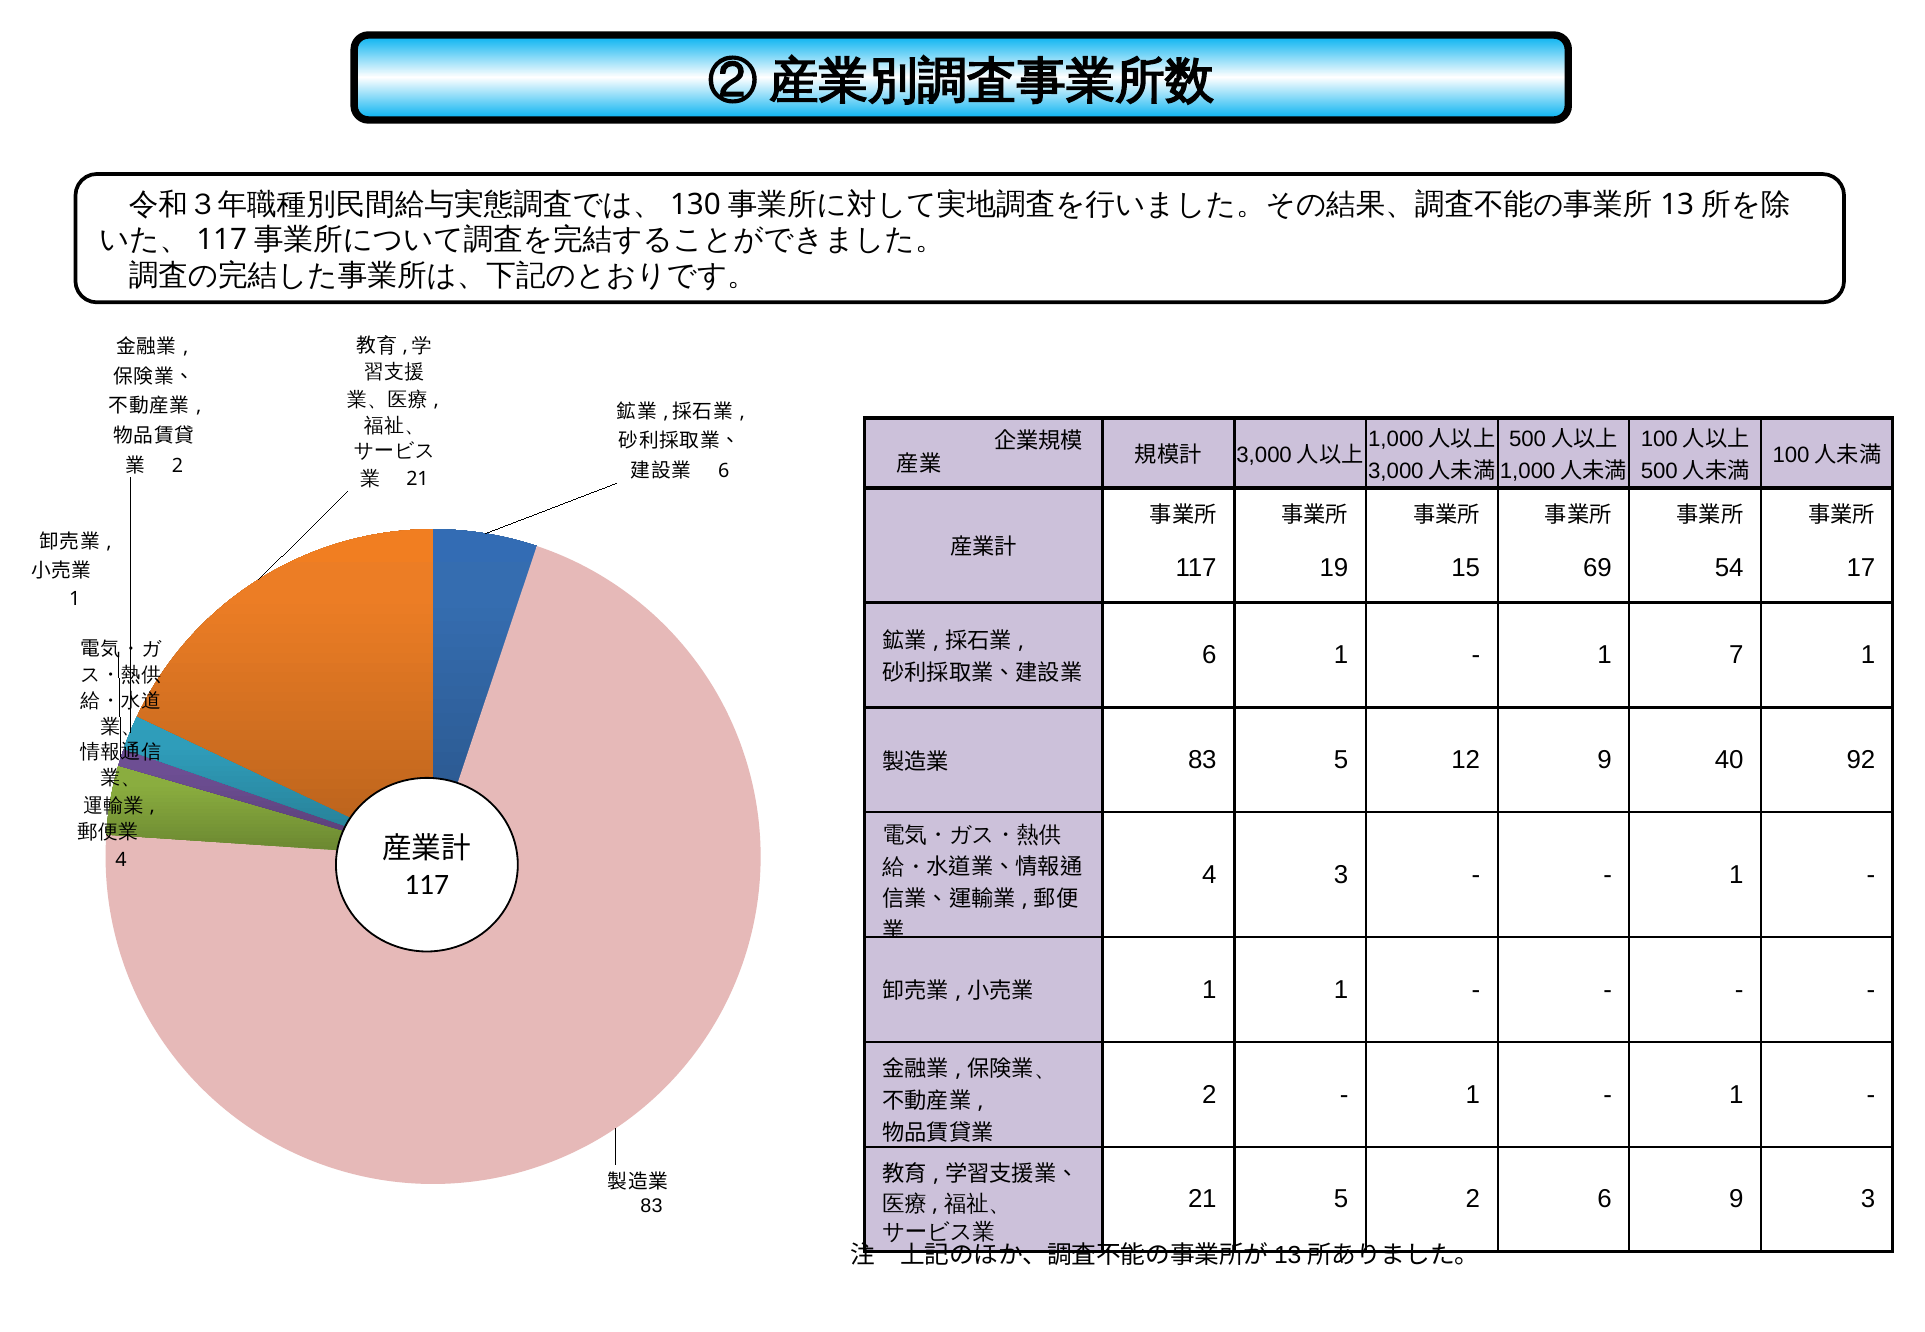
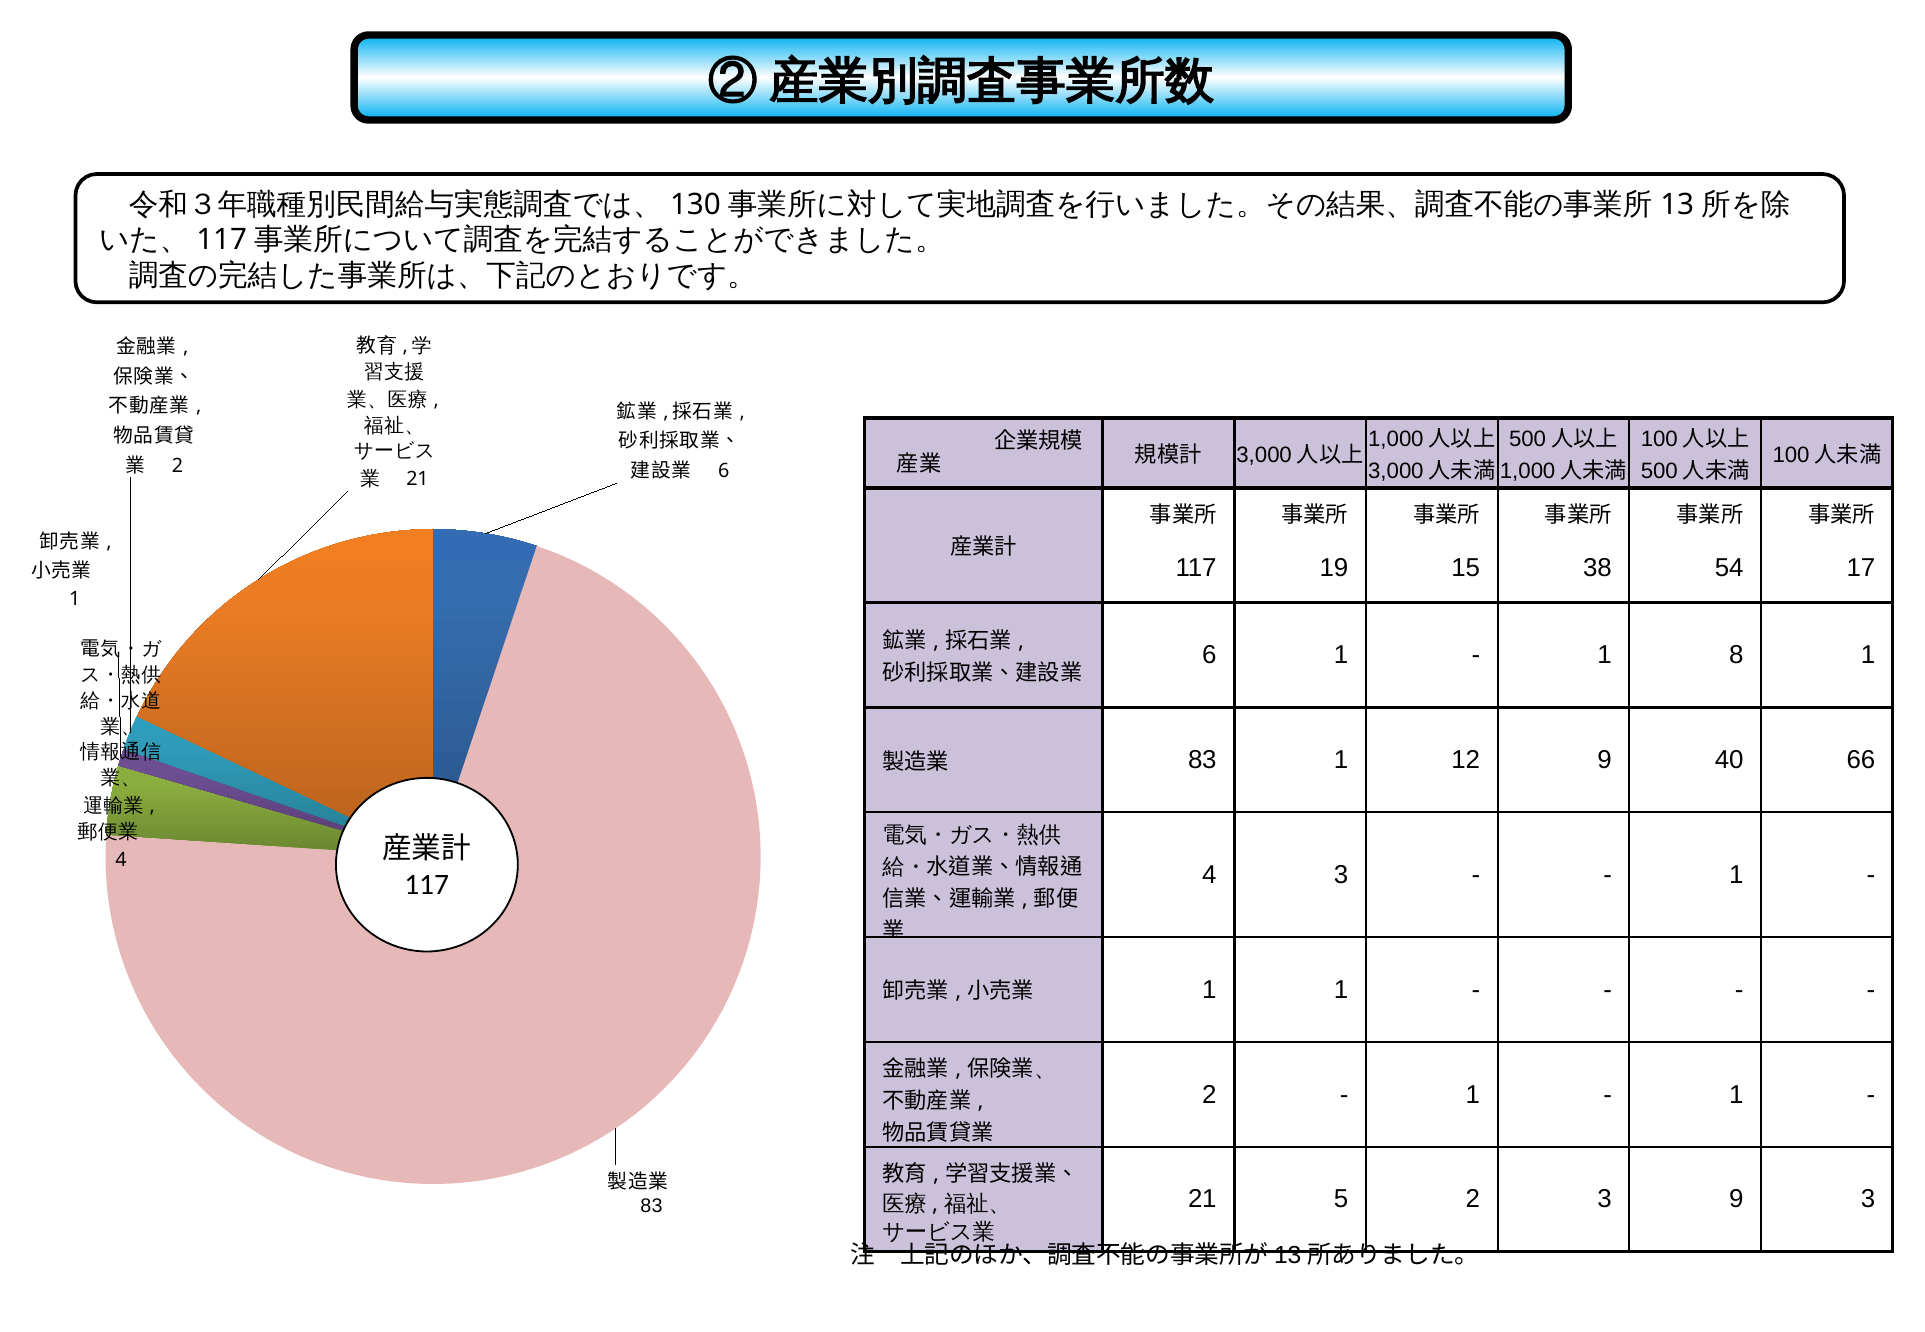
69: 69 -> 38
7: 7 -> 8
83 5: 5 -> 1
92: 92 -> 66
2 6: 6 -> 3
